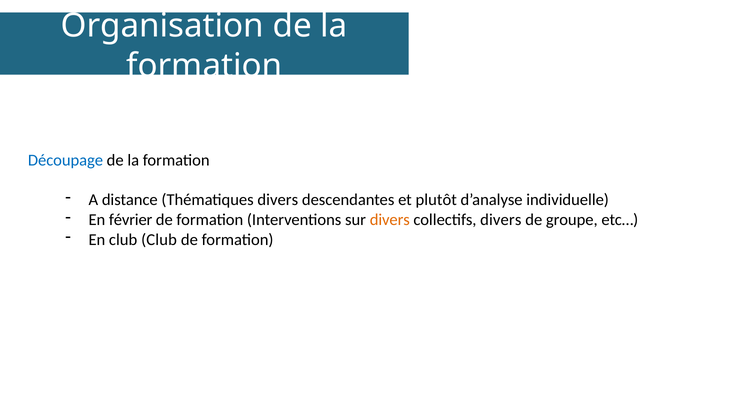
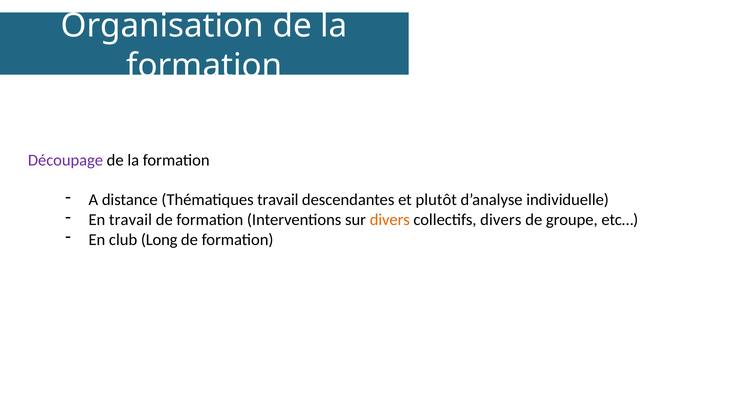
Découpage colour: blue -> purple
Thématiques divers: divers -> travail
En février: février -> travail
club Club: Club -> Long
